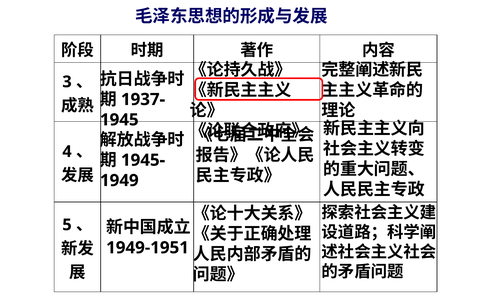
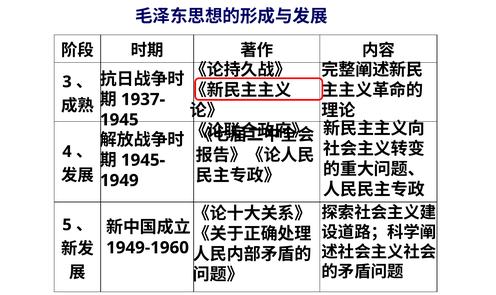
1949-1951: 1949-1951 -> 1949-1960
